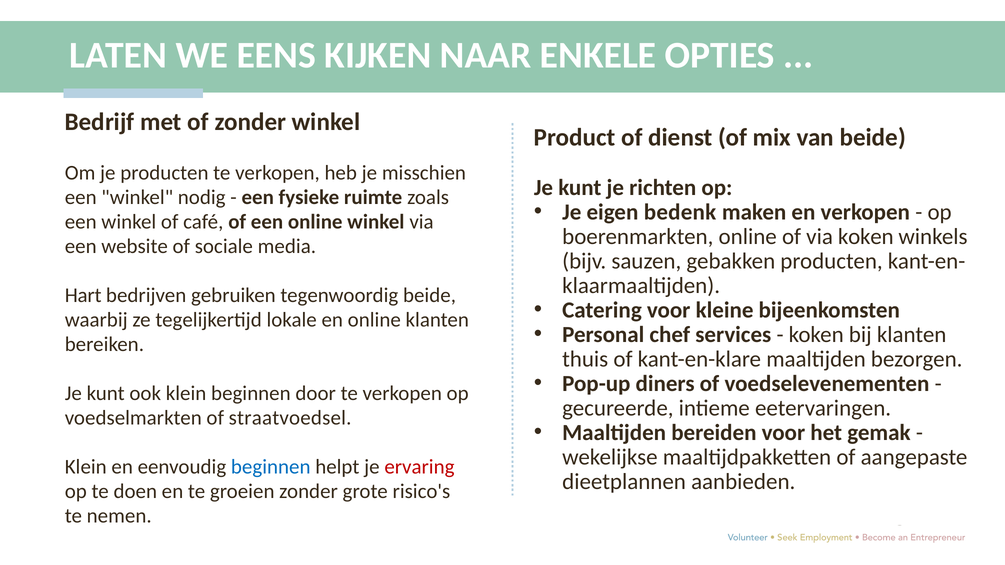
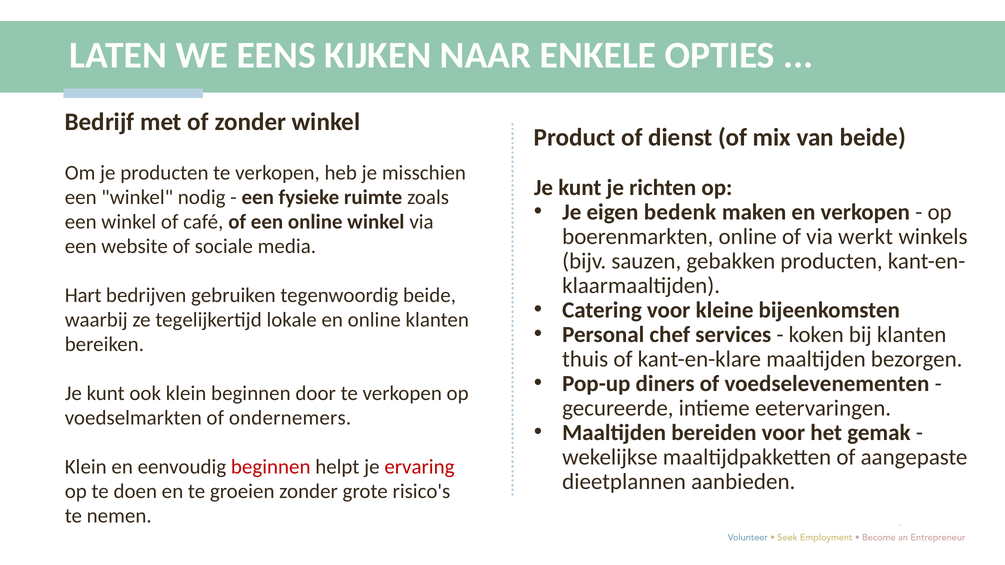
via koken: koken -> werkt
straatvoedsel: straatvoedsel -> ondernemers
beginnen at (271, 467) colour: blue -> red
